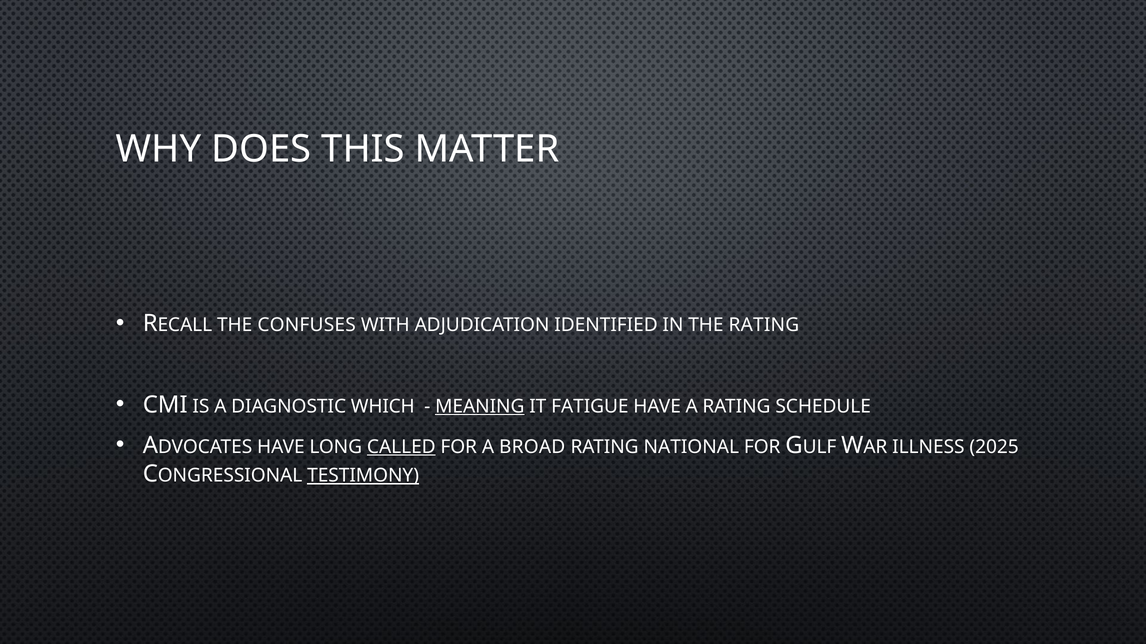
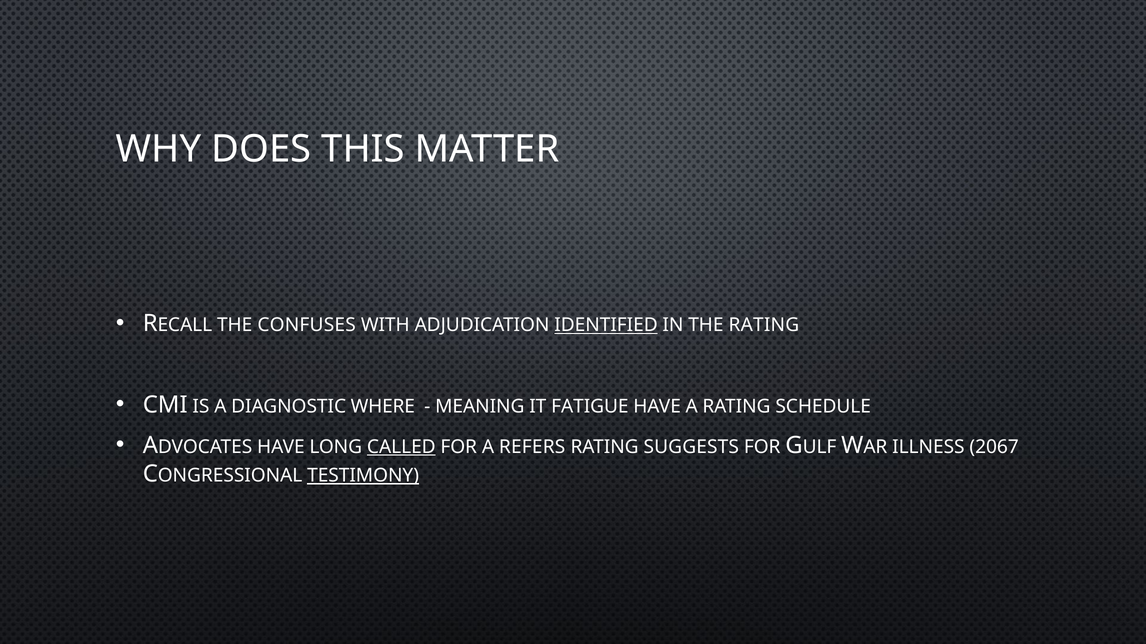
IDENTIFIED underline: none -> present
WHICH: WHICH -> WHERE
MEANING underline: present -> none
BROAD: BROAD -> REFERS
NATIONAL: NATIONAL -> SUGGESTS
2025: 2025 -> 2067
